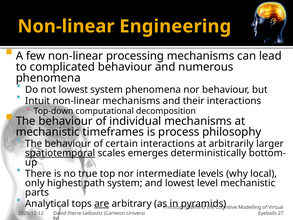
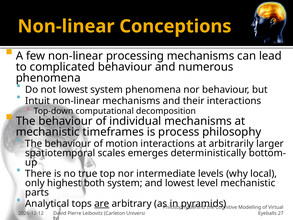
Engineering: Engineering -> Conceptions
certain: certain -> motion
spatiotemporal underline: present -> none
path: path -> both
